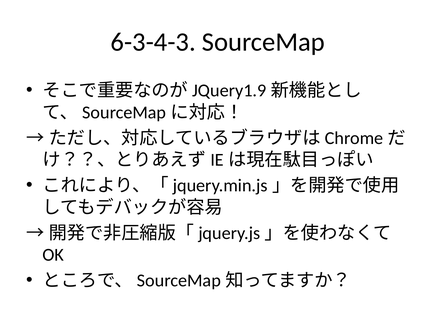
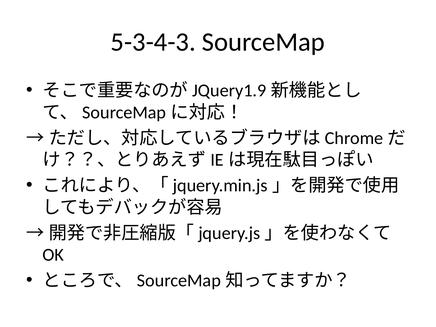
6-3-4-3: 6-3-4-3 -> 5-3-4-3
